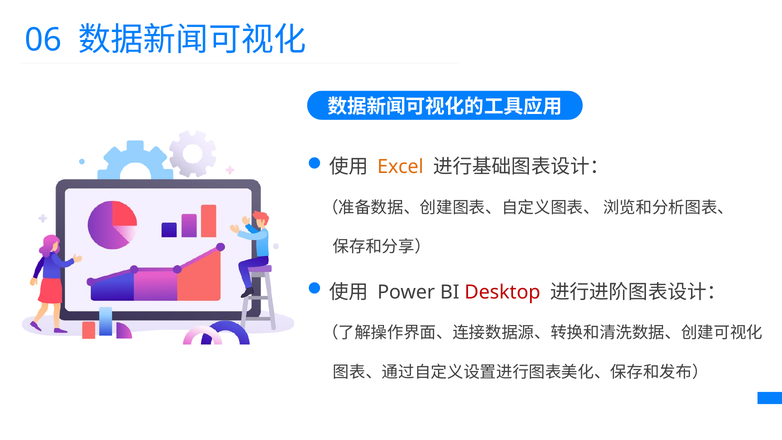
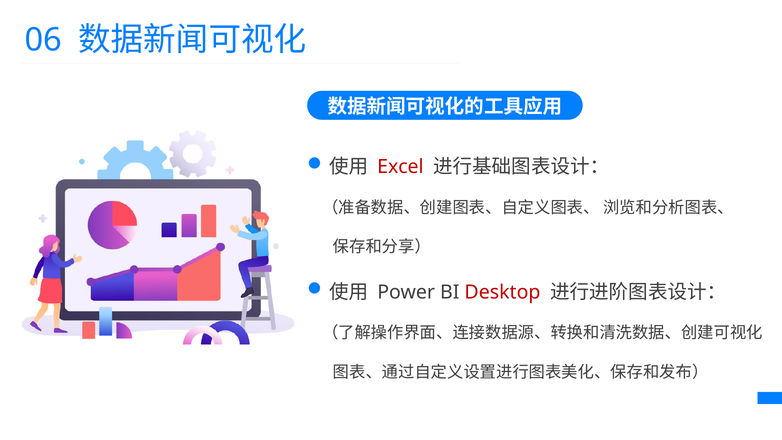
Excel colour: orange -> red
